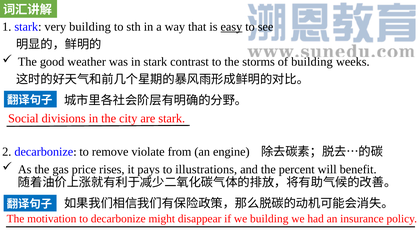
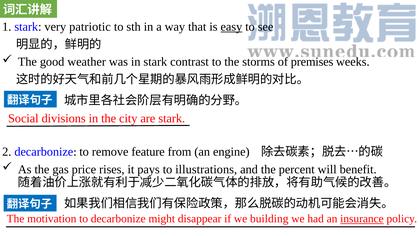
very building: building -> patriotic
of building: building -> premises
violate: violate -> feature
insurance underline: none -> present
